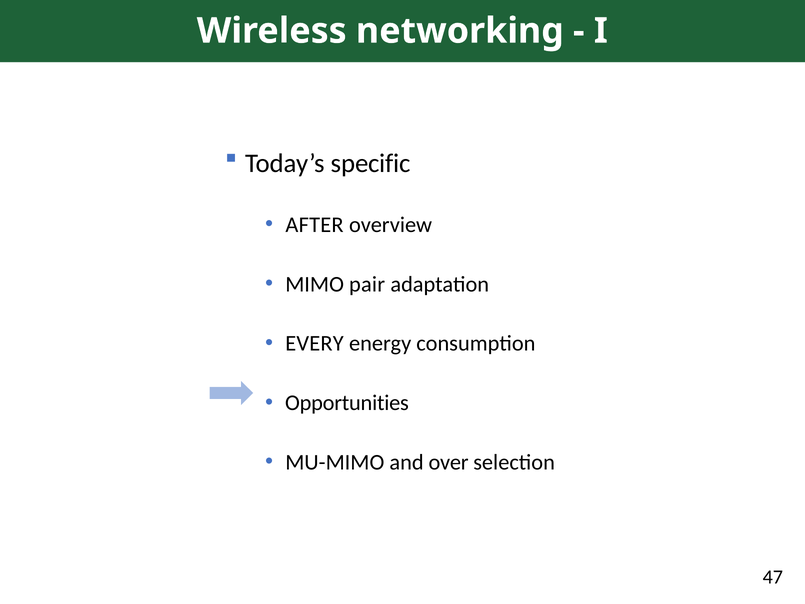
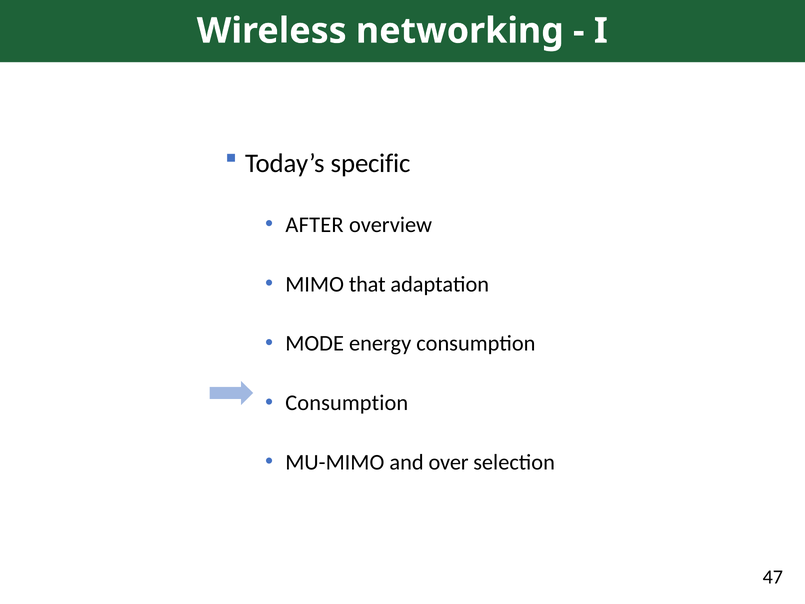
pair: pair -> that
EVERY: EVERY -> MODE
Opportunities at (347, 403): Opportunities -> Consumption
